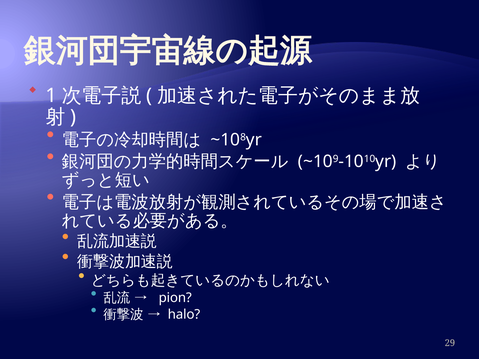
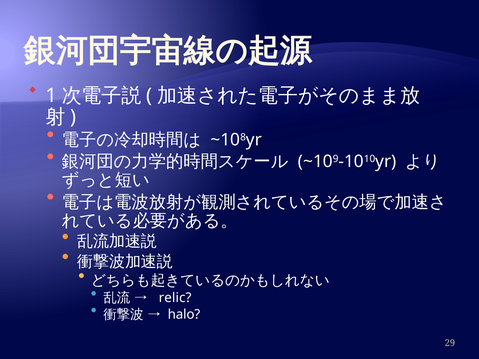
pion: pion -> relic
